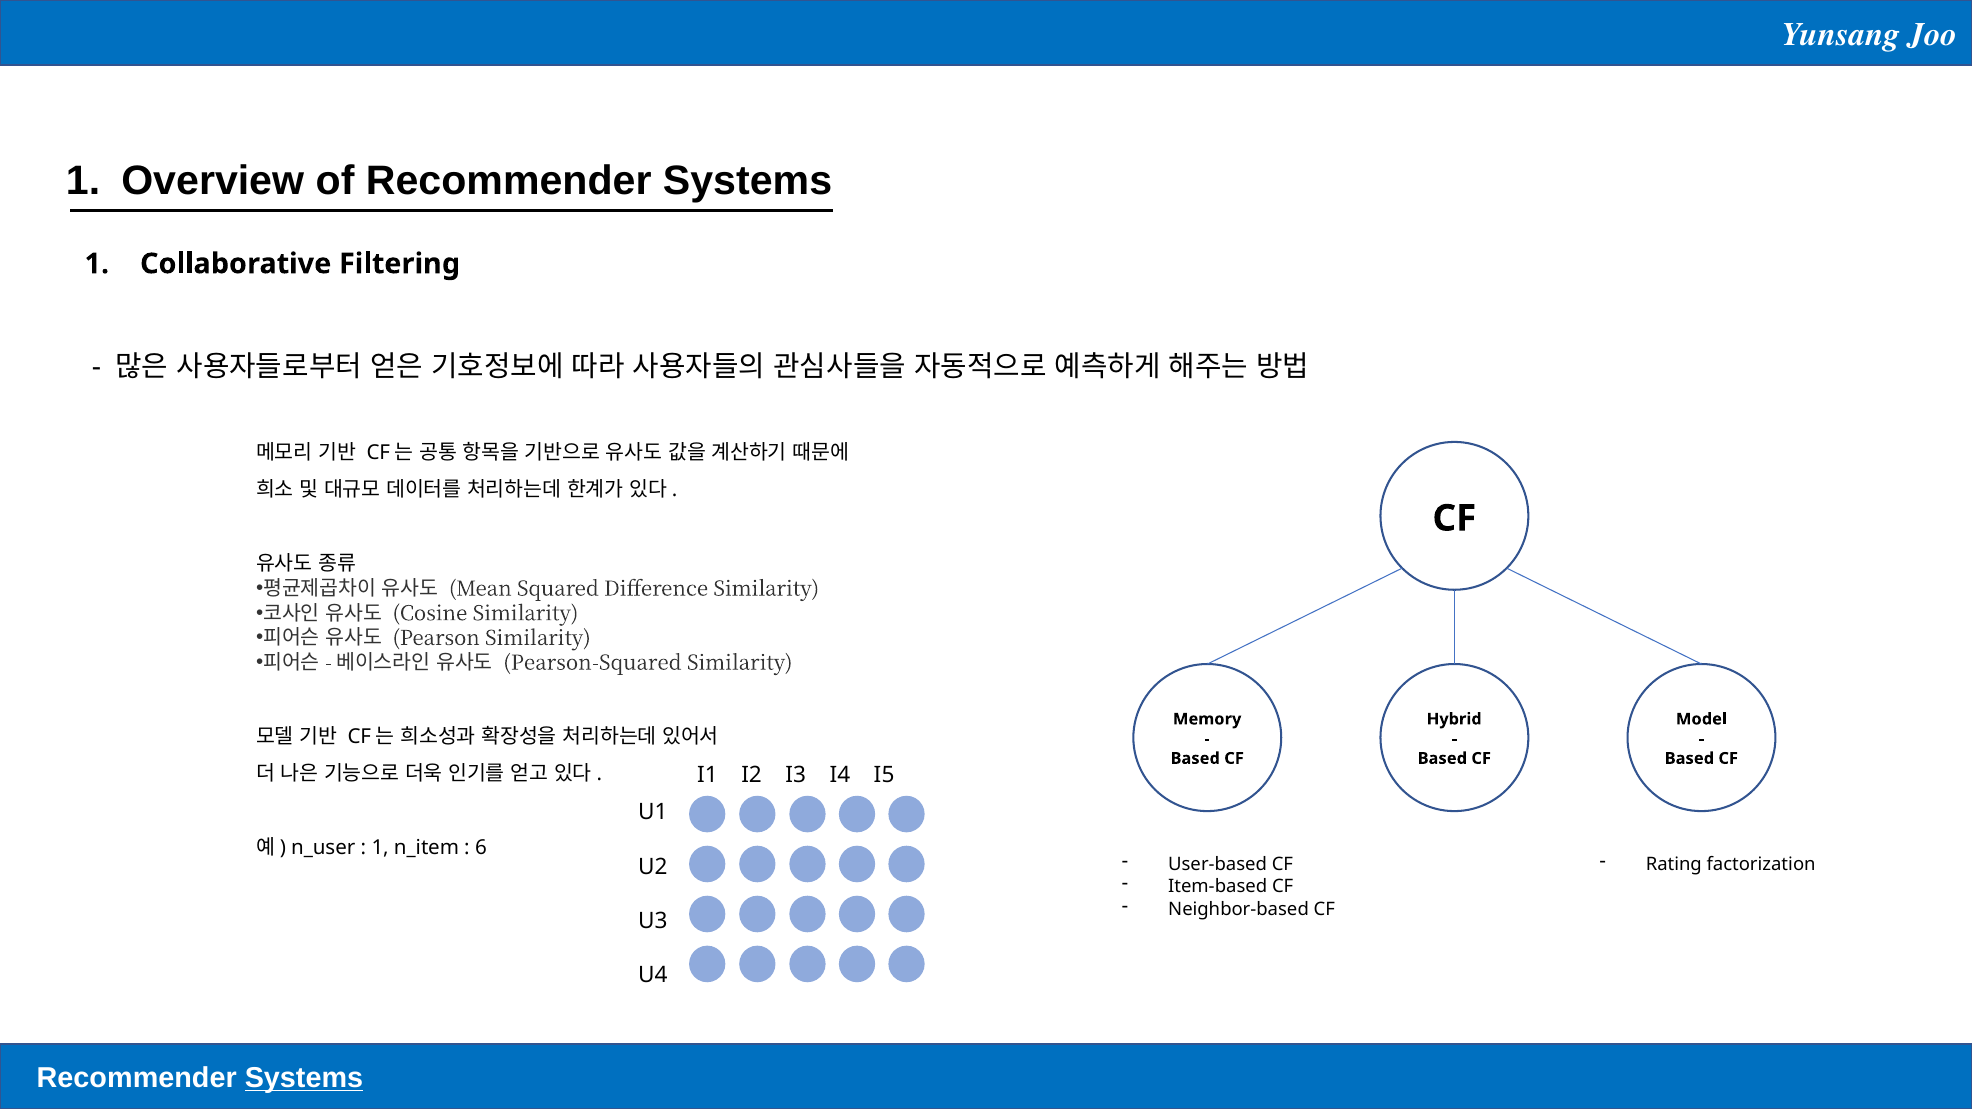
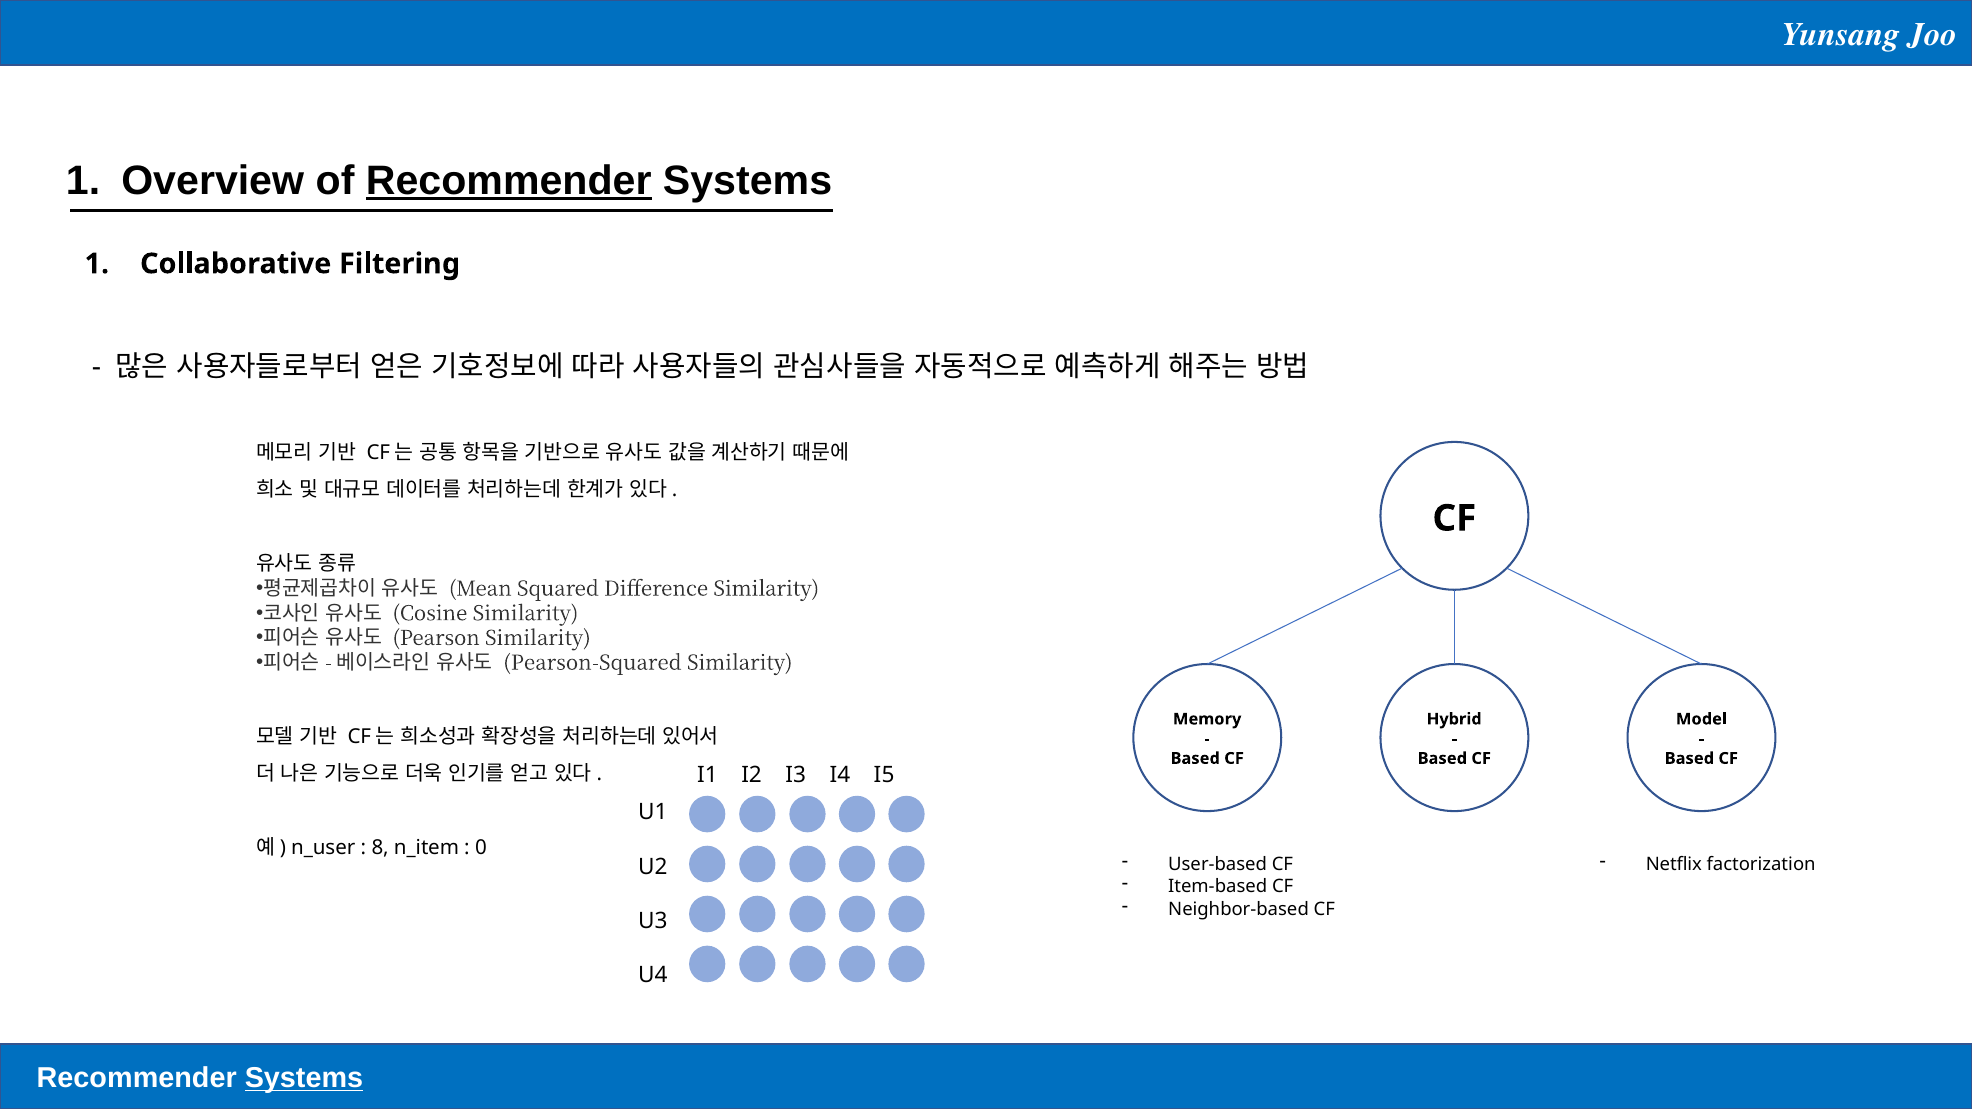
Recommender at (509, 181) underline: none -> present
1 at (380, 848): 1 -> 8
6: 6 -> 0
Rating: Rating -> Netflix
